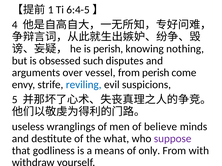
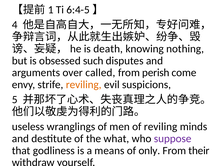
is perish: perish -> death
vessel: vessel -> called
reviling at (84, 85) colour: blue -> orange
of believe: believe -> reviling
with: with -> their
